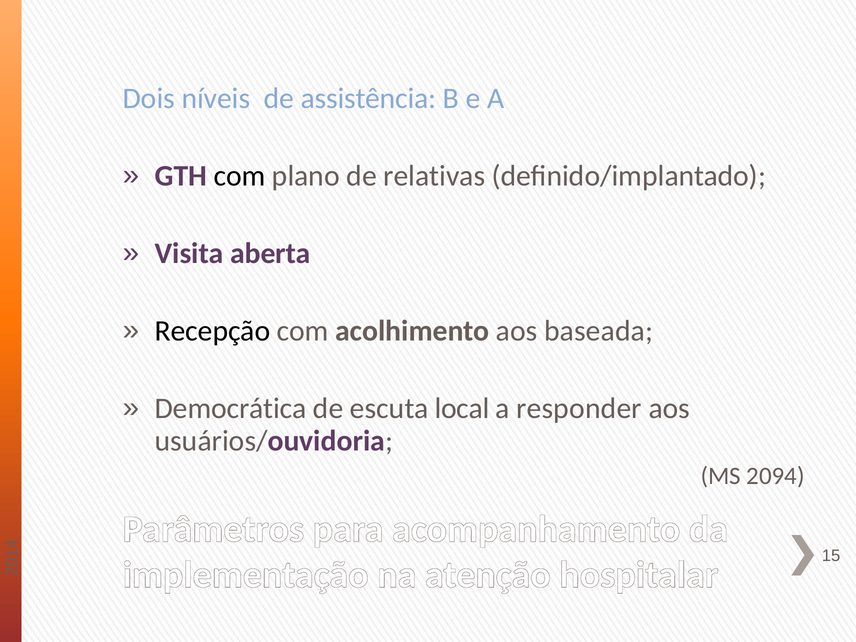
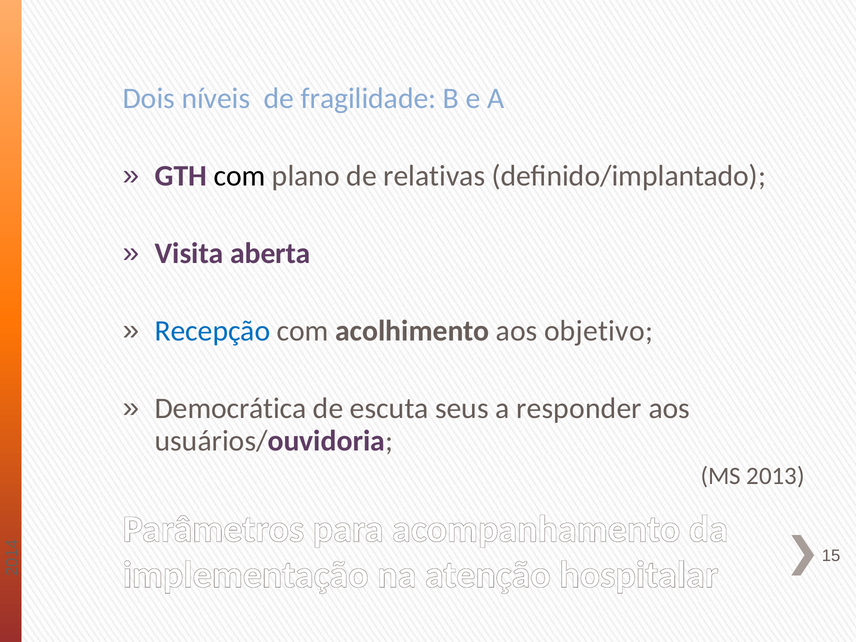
assistência: assistência -> fragilidade
Recepção colour: black -> blue
baseada: baseada -> objetivo
local: local -> seus
2094: 2094 -> 2013
